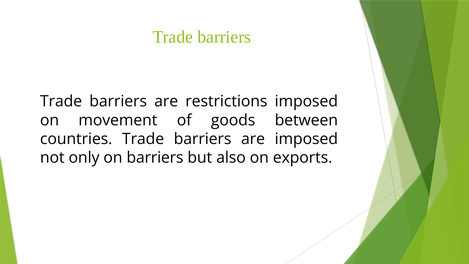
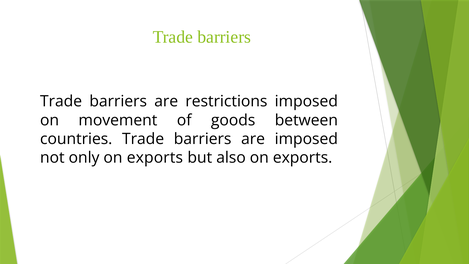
only on barriers: barriers -> exports
